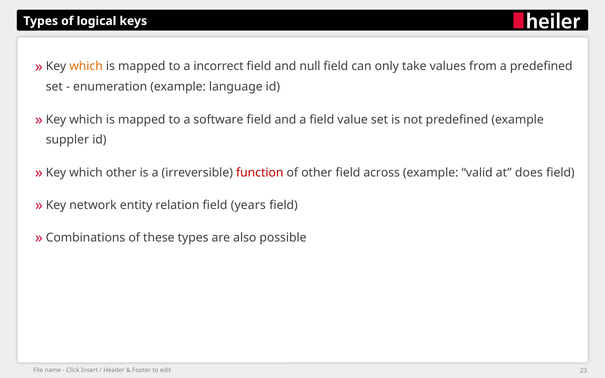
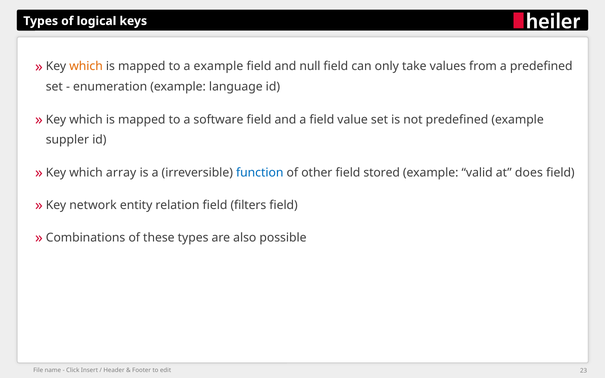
a incorrect: incorrect -> example
which other: other -> array
function colour: red -> blue
across: across -> stored
years: years -> filters
